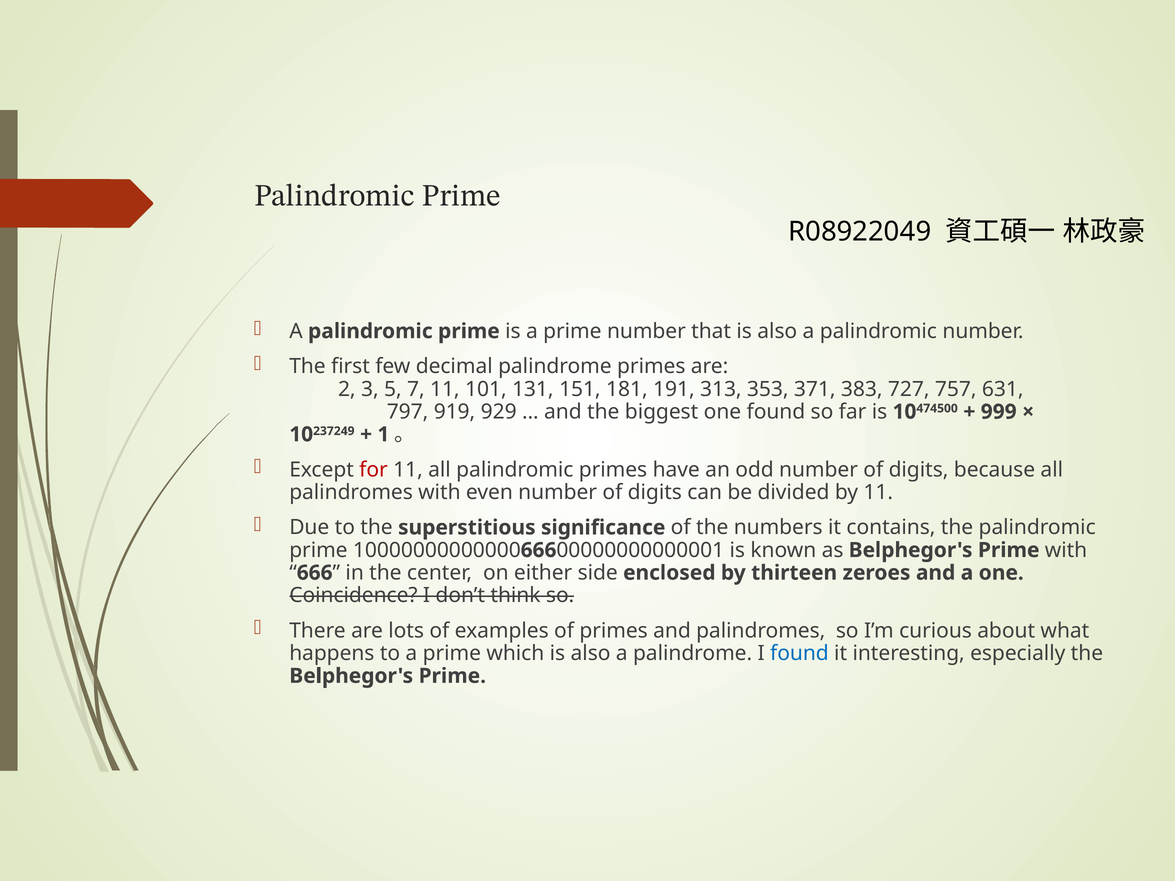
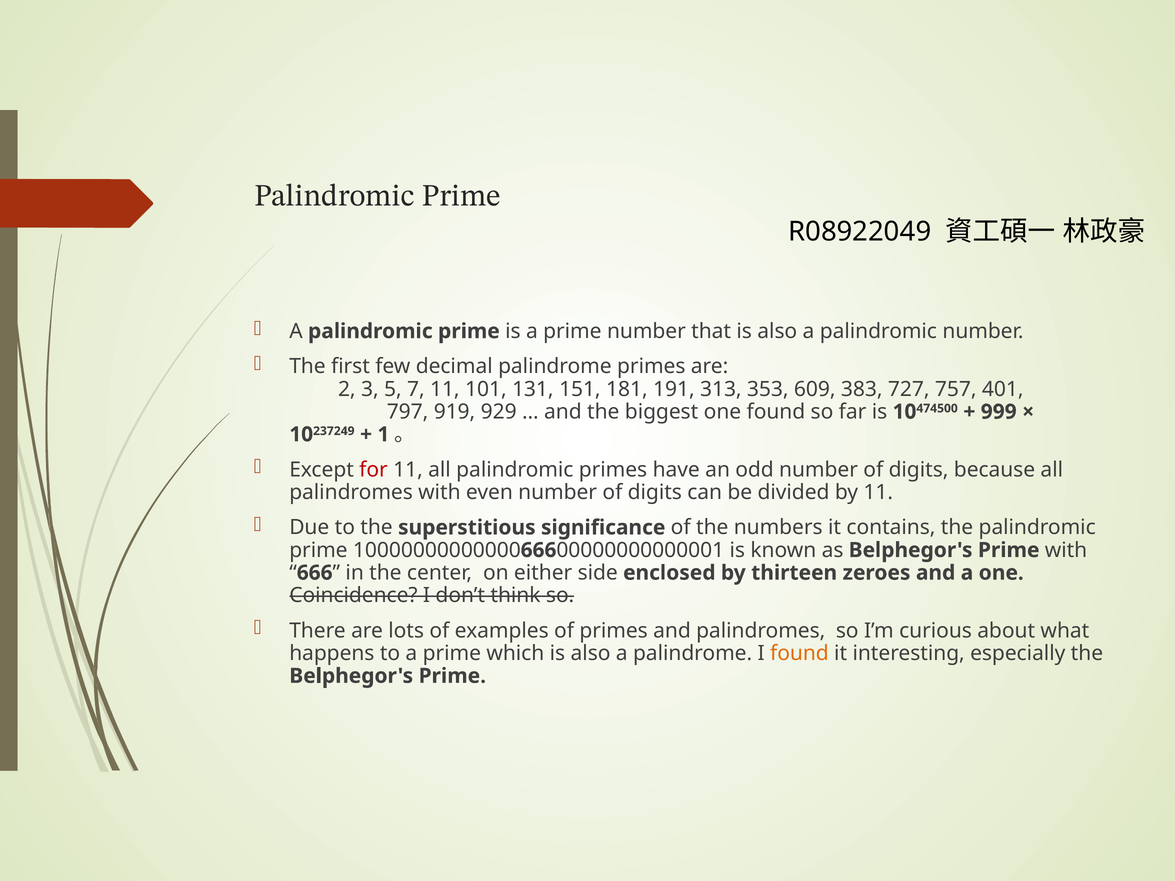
371: 371 -> 609
631: 631 -> 401
found at (799, 653) colour: blue -> orange
